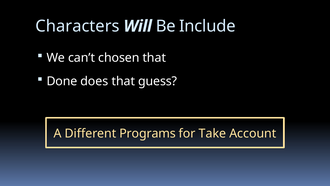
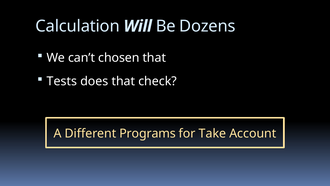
Characters: Characters -> Calculation
Include: Include -> Dozens
Done: Done -> Tests
guess: guess -> check
